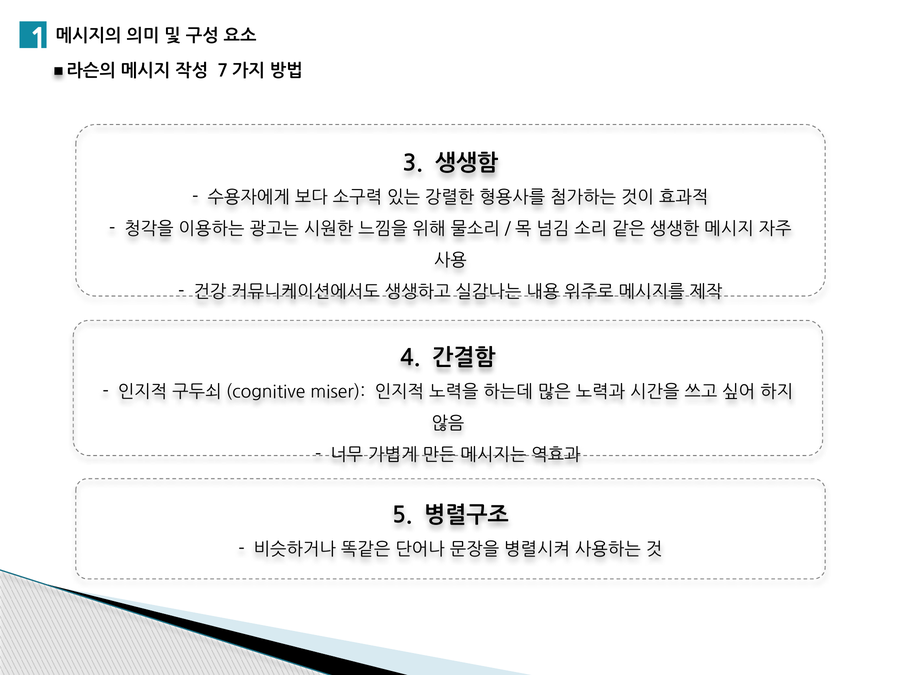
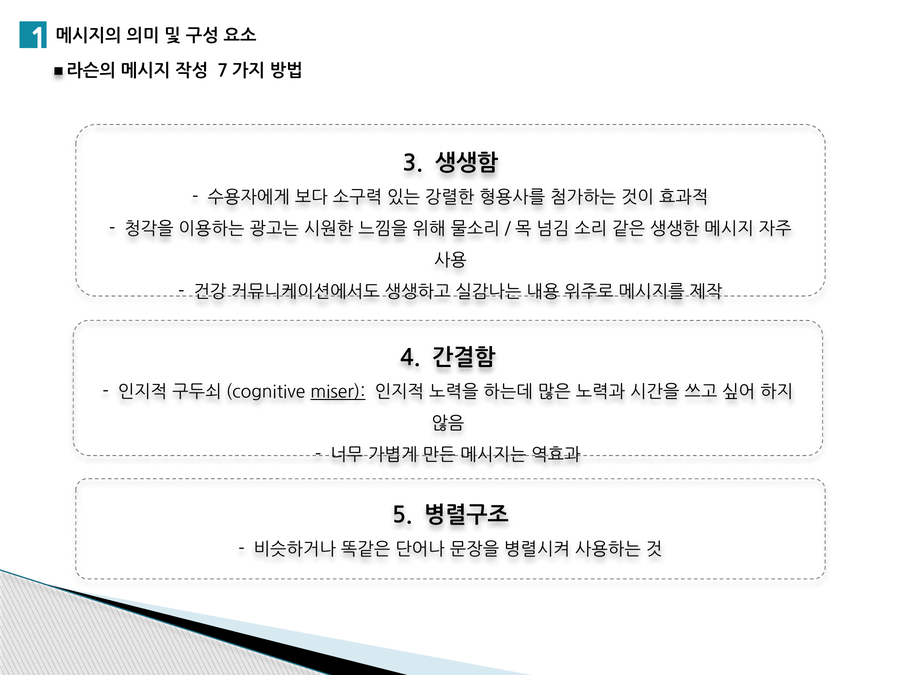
miser underline: none -> present
